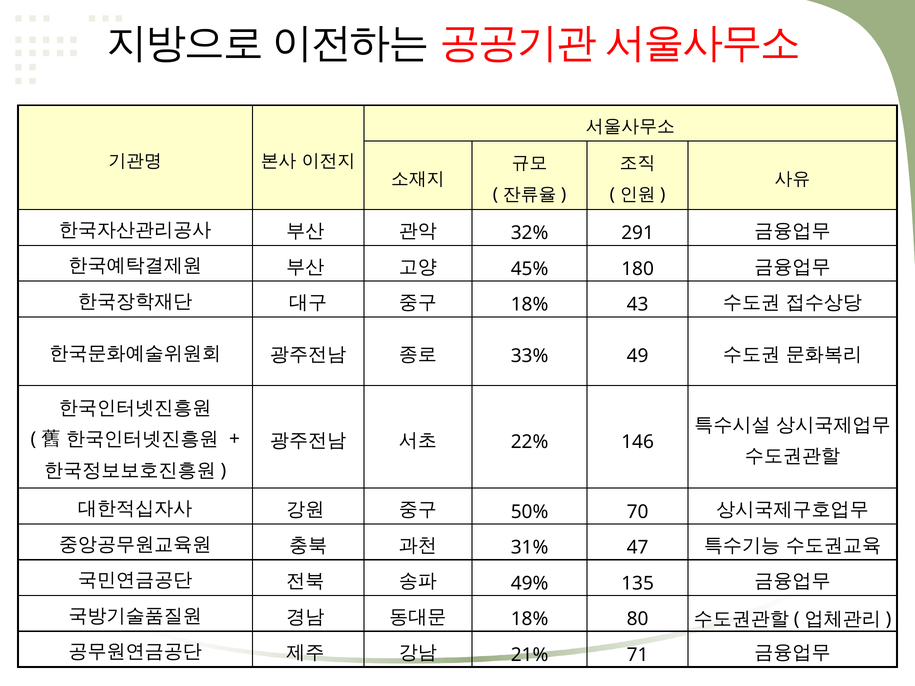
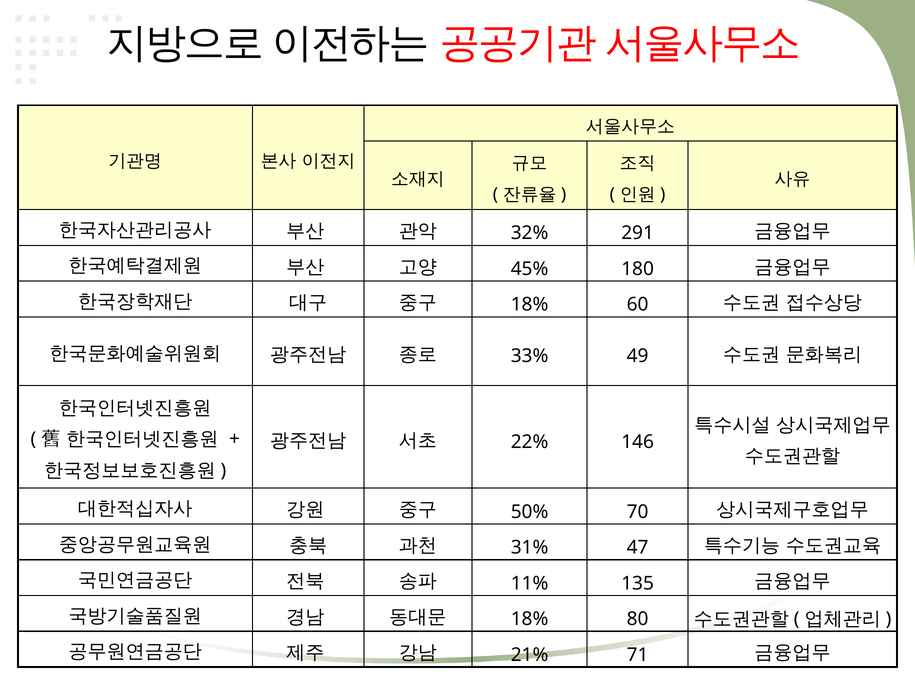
43: 43 -> 60
49%: 49% -> 11%
